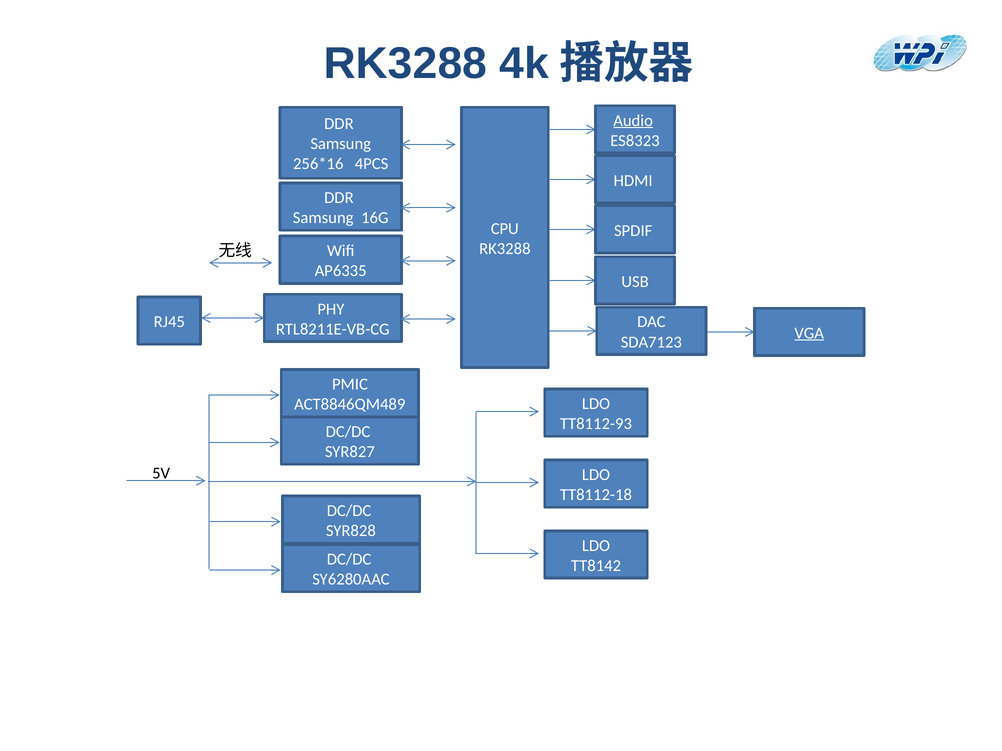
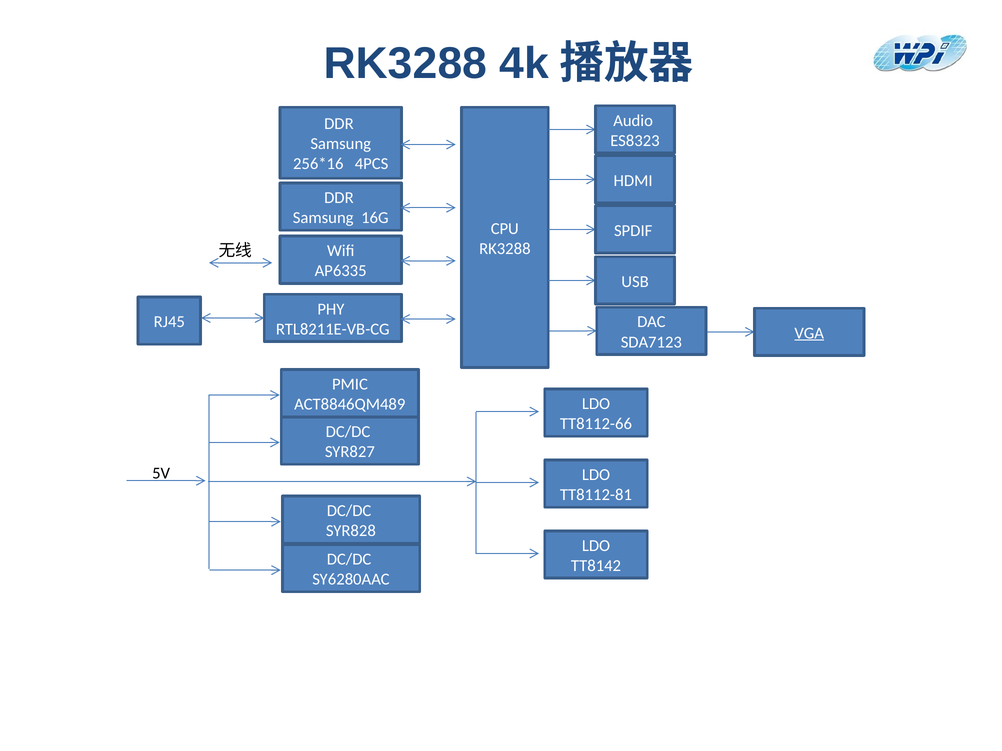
Audio underline: present -> none
TT8112-93: TT8112-93 -> TT8112-66
TT8112-18: TT8112-18 -> TT8112-81
